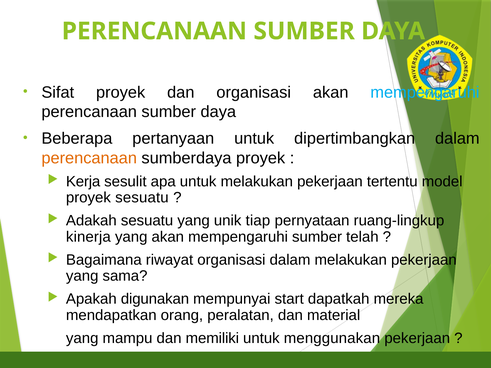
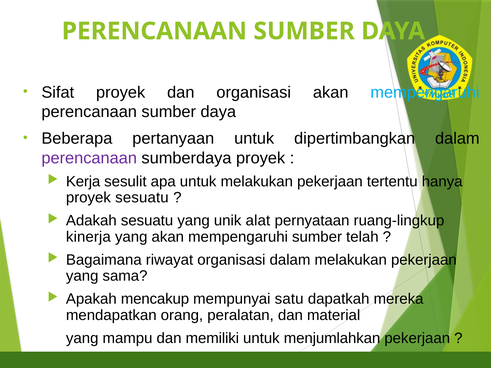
perencanaan at (89, 158) colour: orange -> purple
model: model -> hanya
tiap: tiap -> alat
digunakan: digunakan -> mencakup
start: start -> satu
menggunakan: menggunakan -> menjumlahkan
